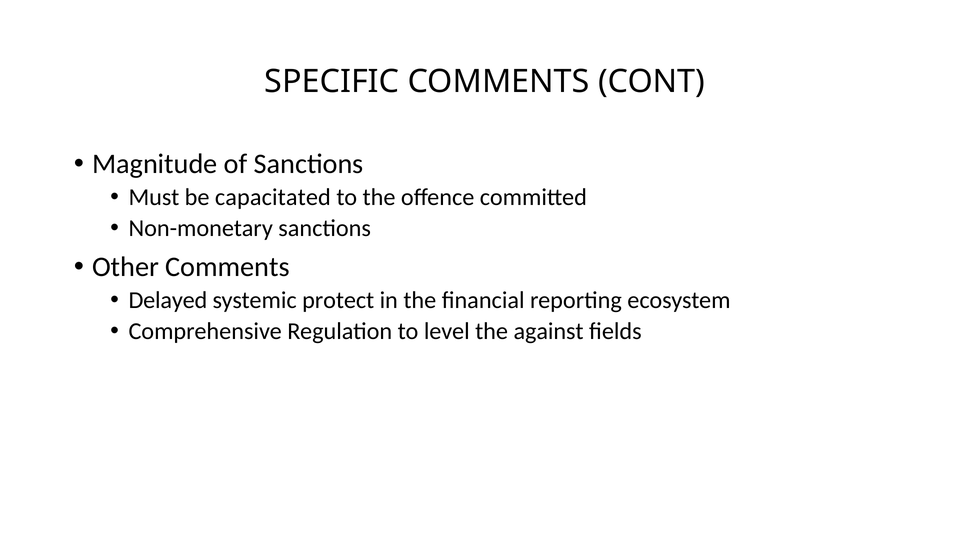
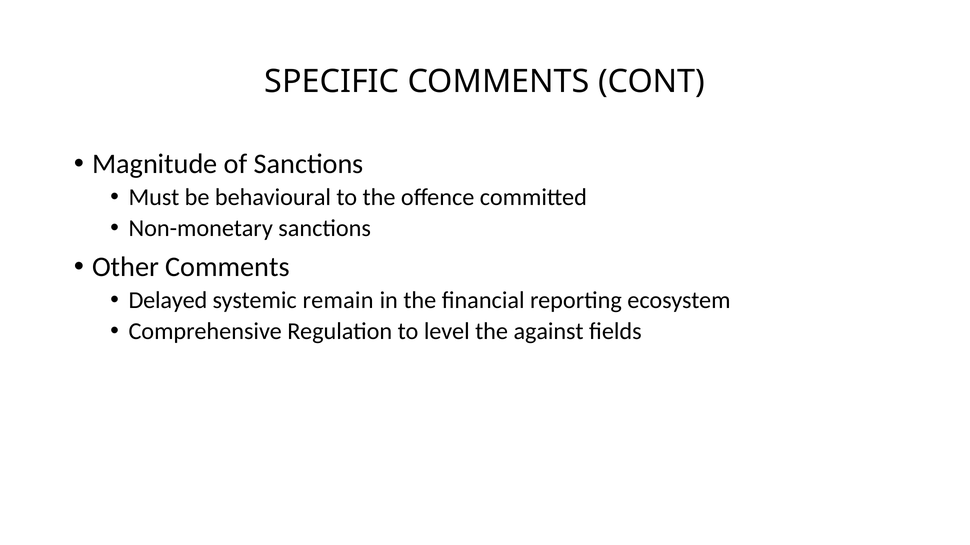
capacitated: capacitated -> behavioural
protect: protect -> remain
